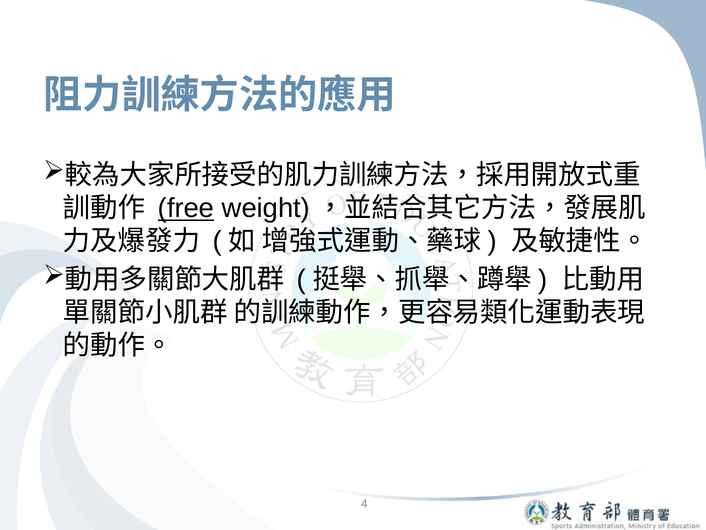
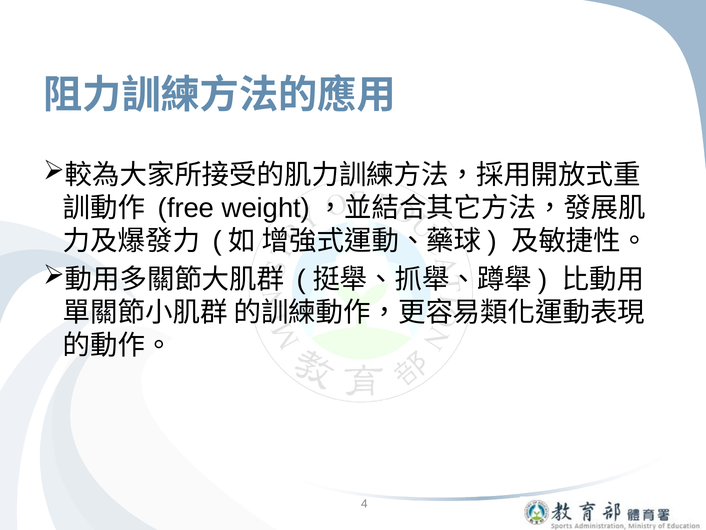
free underline: present -> none
